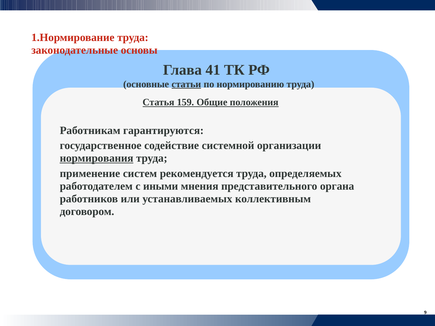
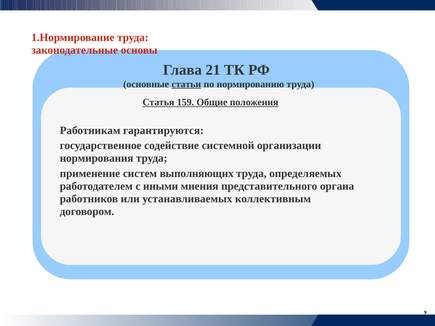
41: 41 -> 21
нормирования underline: present -> none
рекомендуется: рекомендуется -> выполняющих
